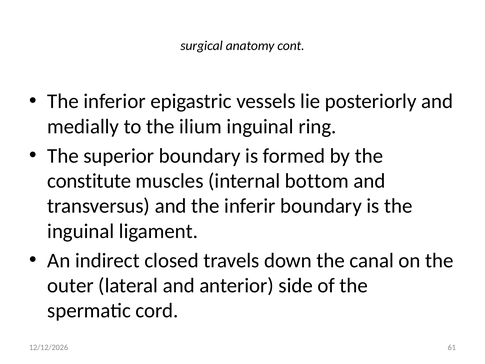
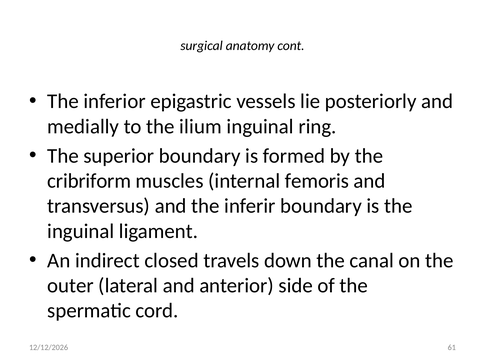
constitute: constitute -> cribriform
bottom: bottom -> femoris
